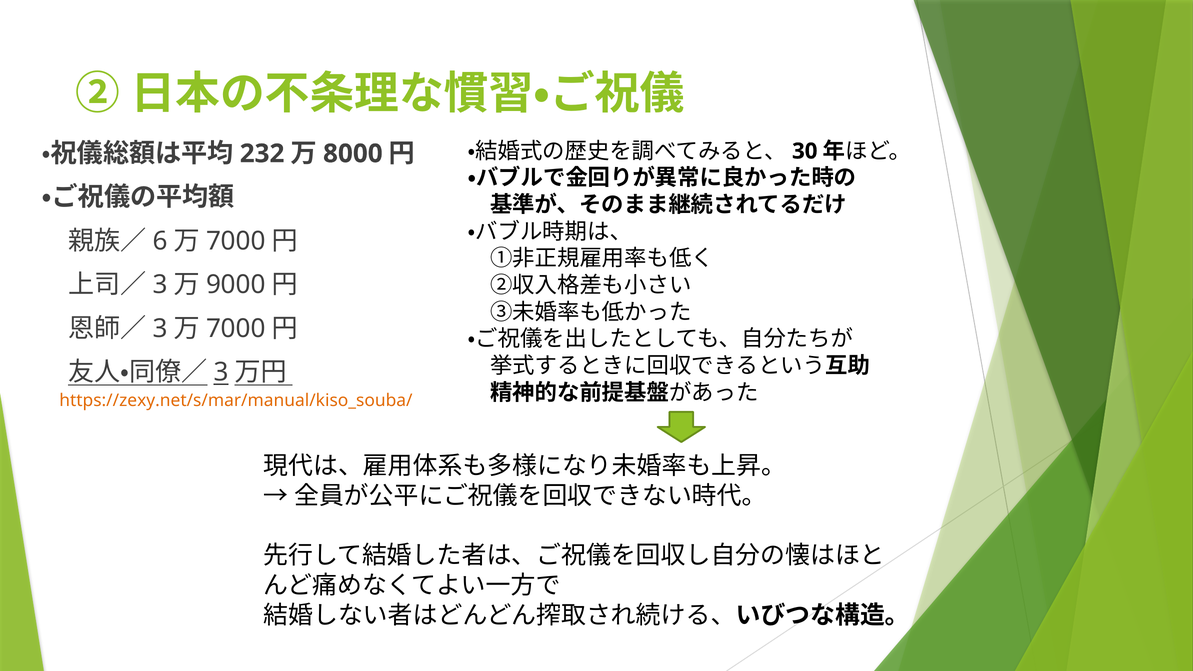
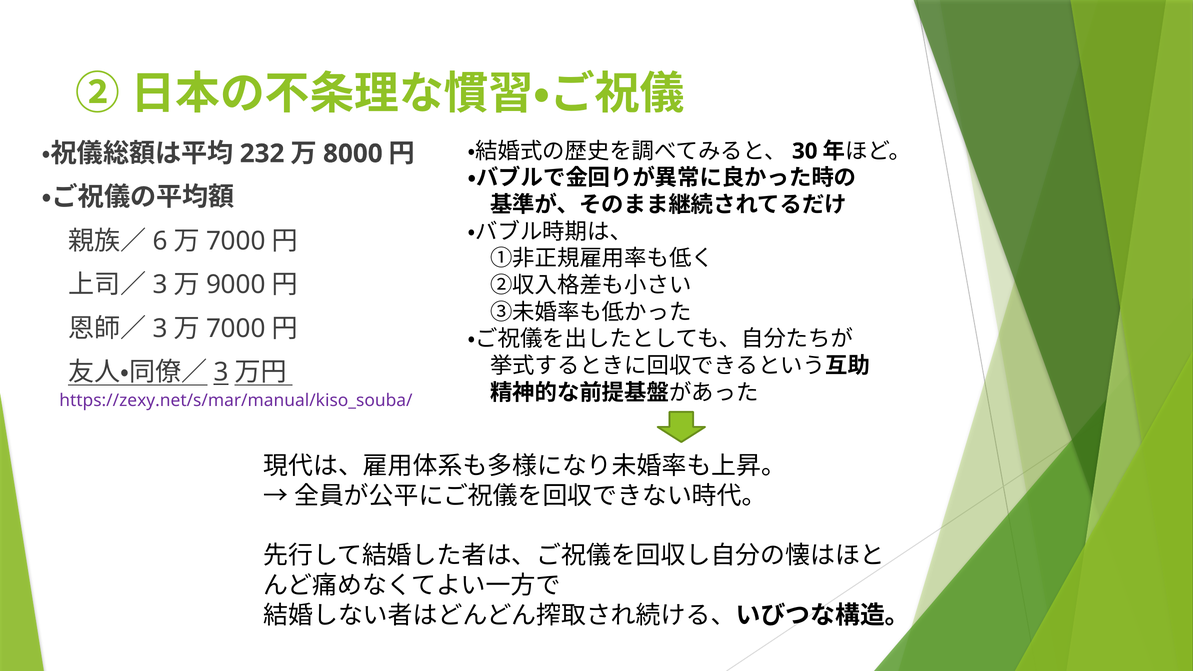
https://zexy.net/s/mar/manual/kiso_souba/ colour: orange -> purple
